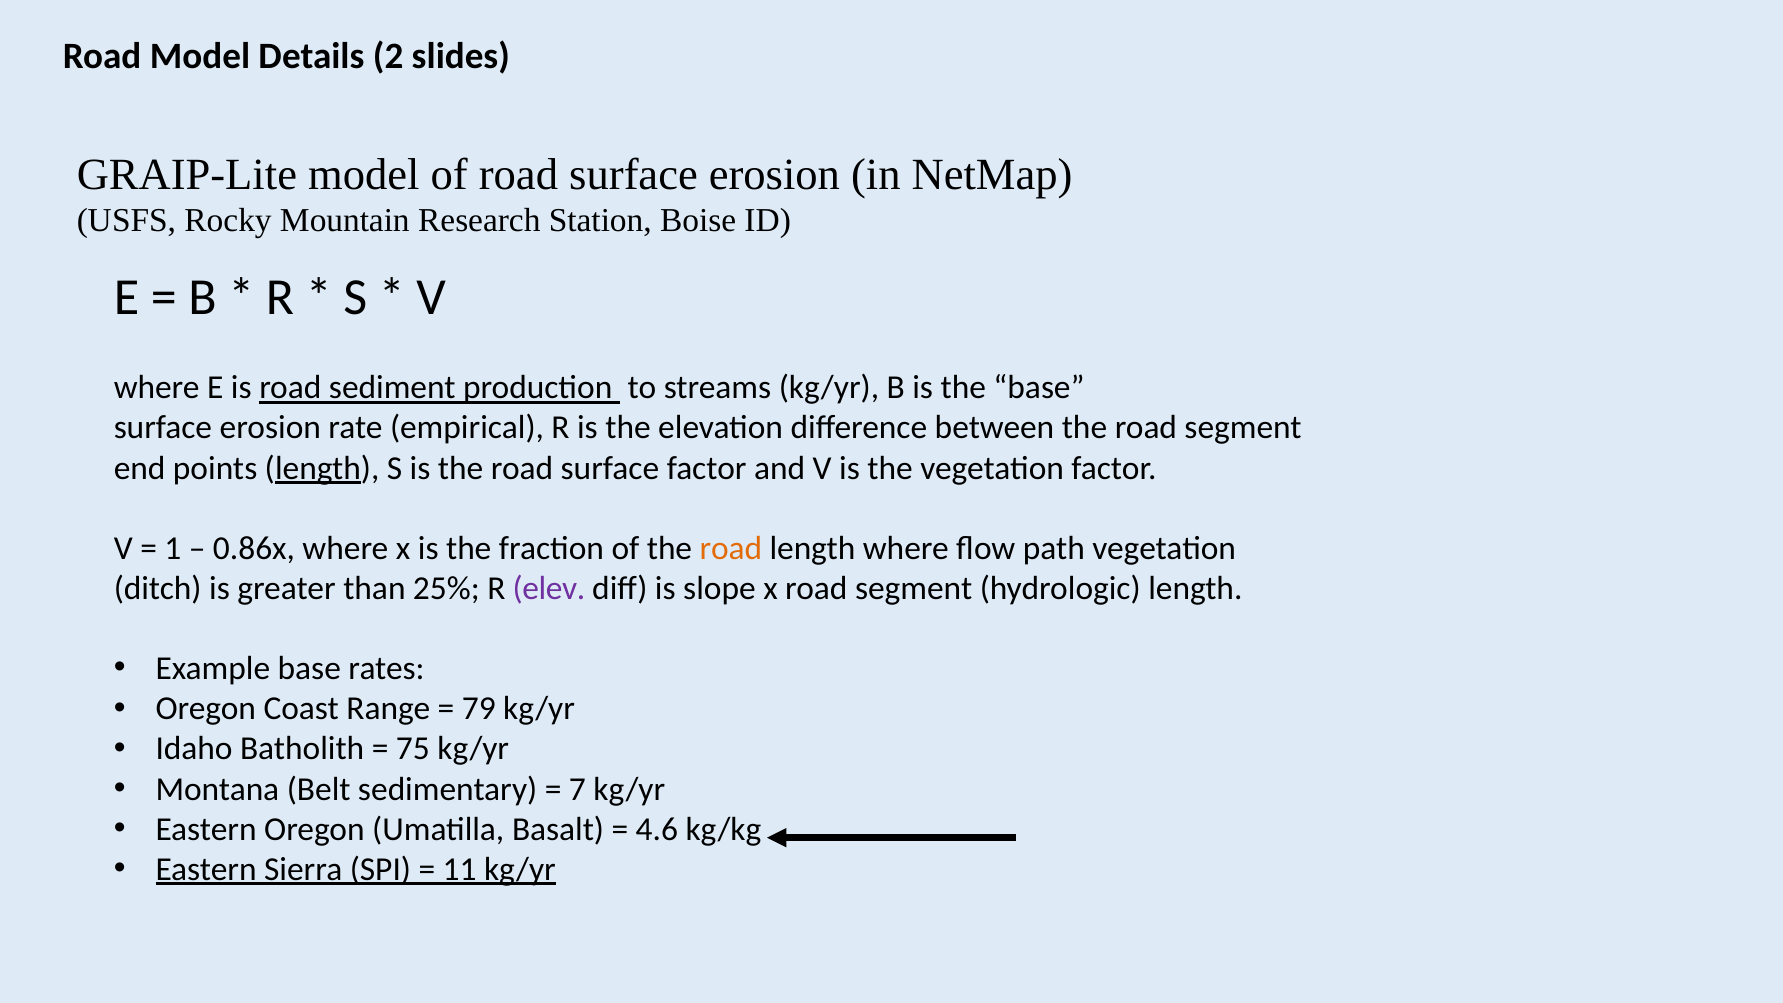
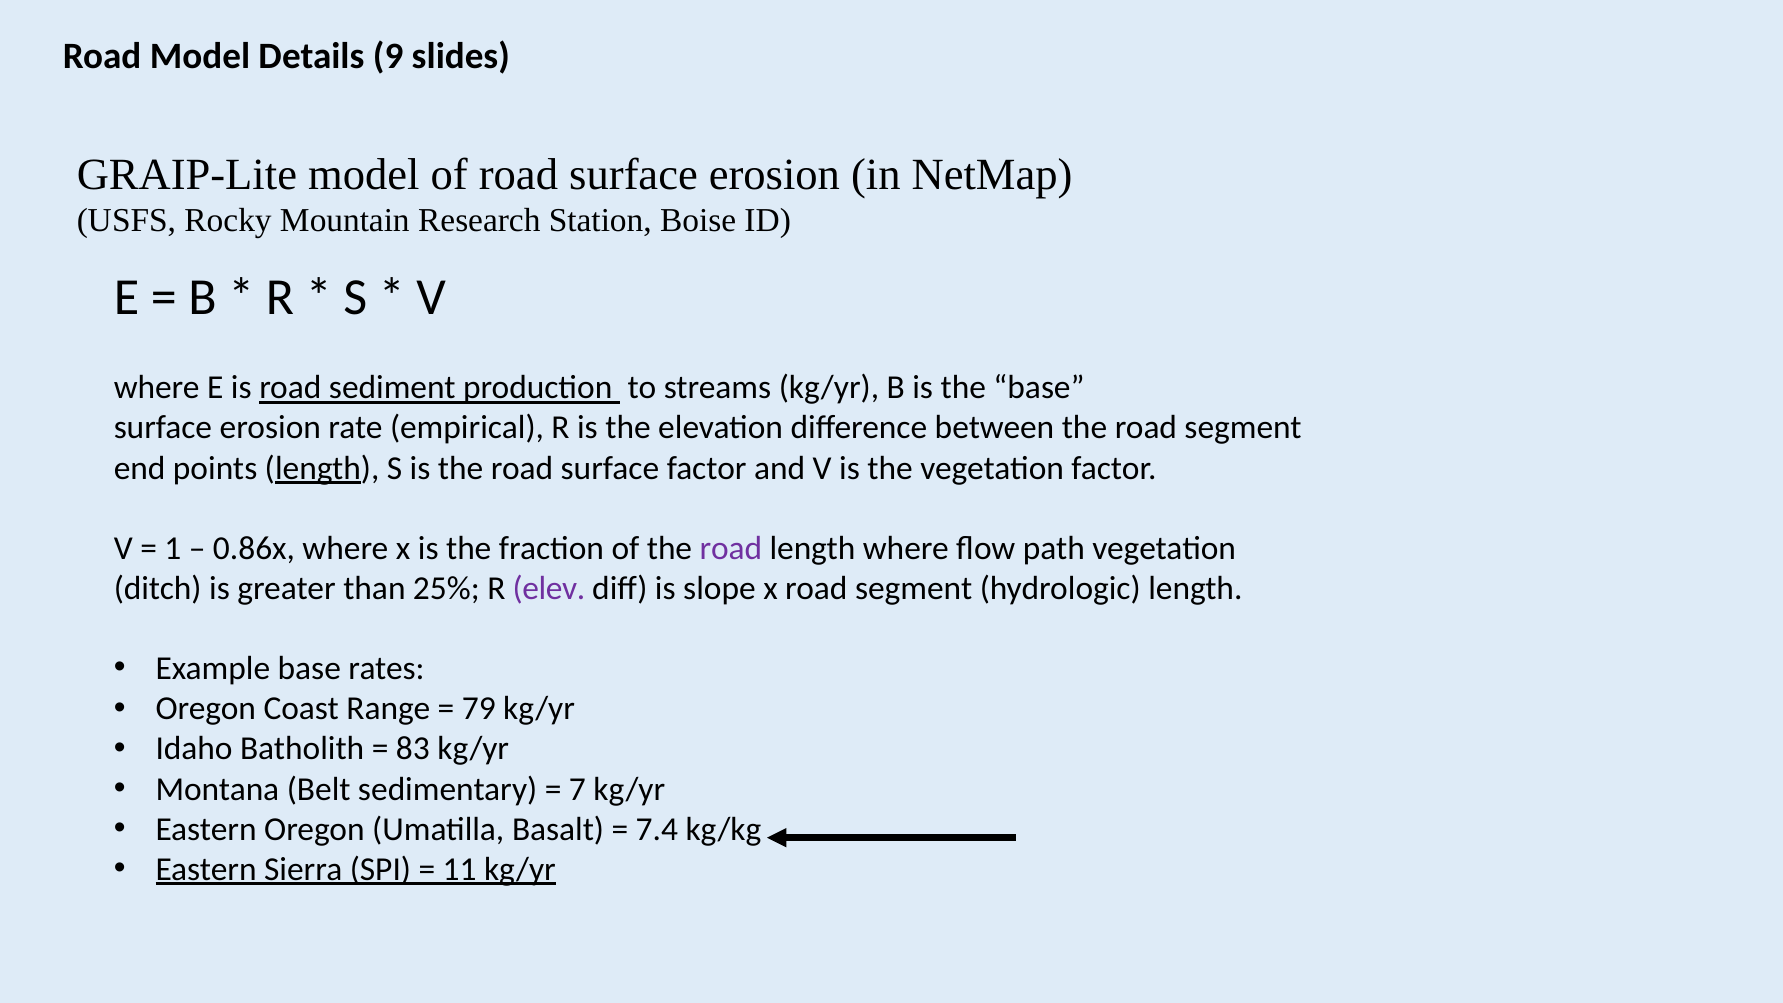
2: 2 -> 9
road at (731, 548) colour: orange -> purple
75: 75 -> 83
4.6: 4.6 -> 7.4
